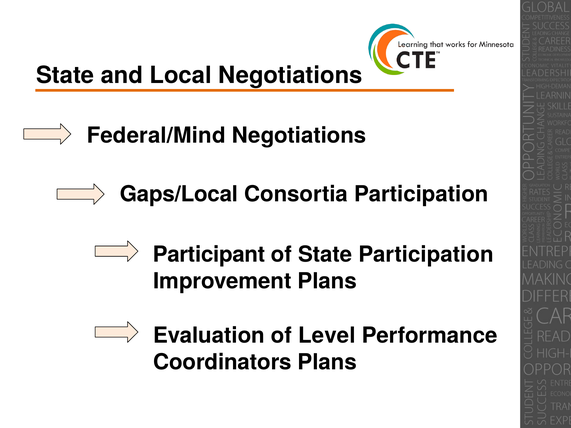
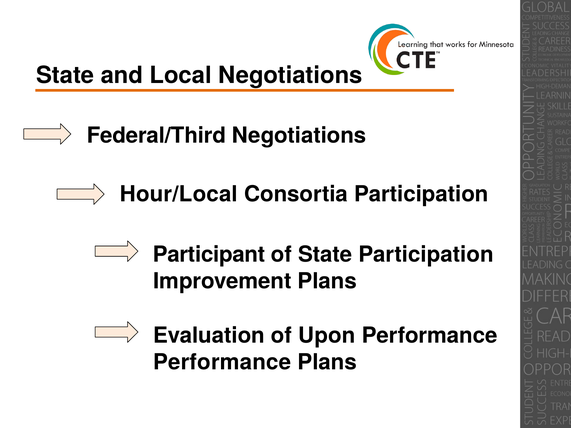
Federal/Mind: Federal/Mind -> Federal/Third
Gaps/Local: Gaps/Local -> Hour/Local
Level: Level -> Upon
Coordinators at (222, 362): Coordinators -> Performance
